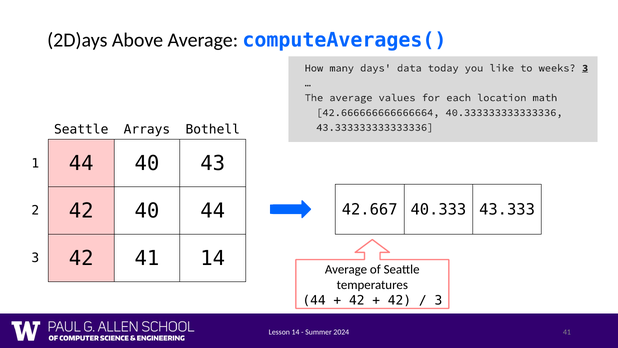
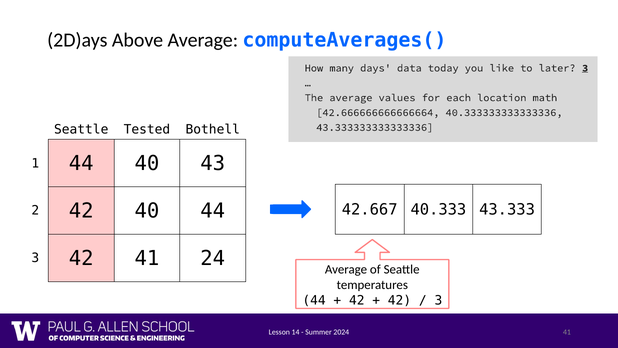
weeks: weeks -> later
Arrays: Arrays -> Tested
41 14: 14 -> 24
